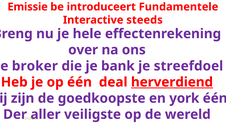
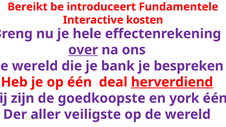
Emissie: Emissie -> Bereikt
steeds: steeds -> kosten
over underline: none -> present
broker at (35, 66): broker -> wereld
streefdoel: streefdoel -> bespreken
